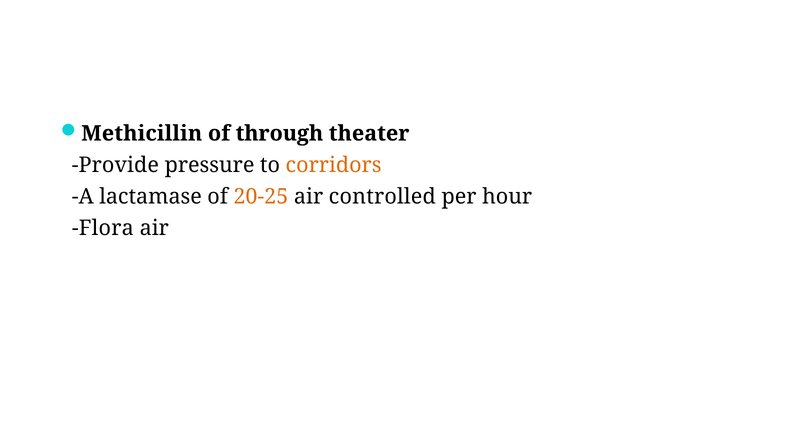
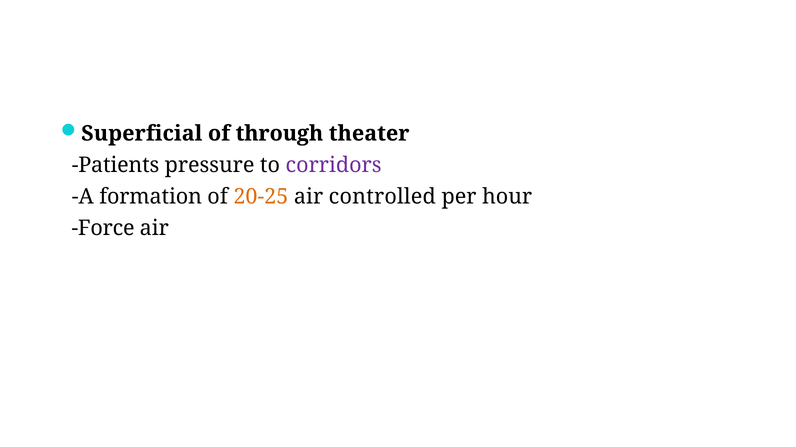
Methicillin: Methicillin -> Superficial
Provide: Provide -> Patients
corridors colour: orange -> purple
lactamase: lactamase -> formation
Flora: Flora -> Force
